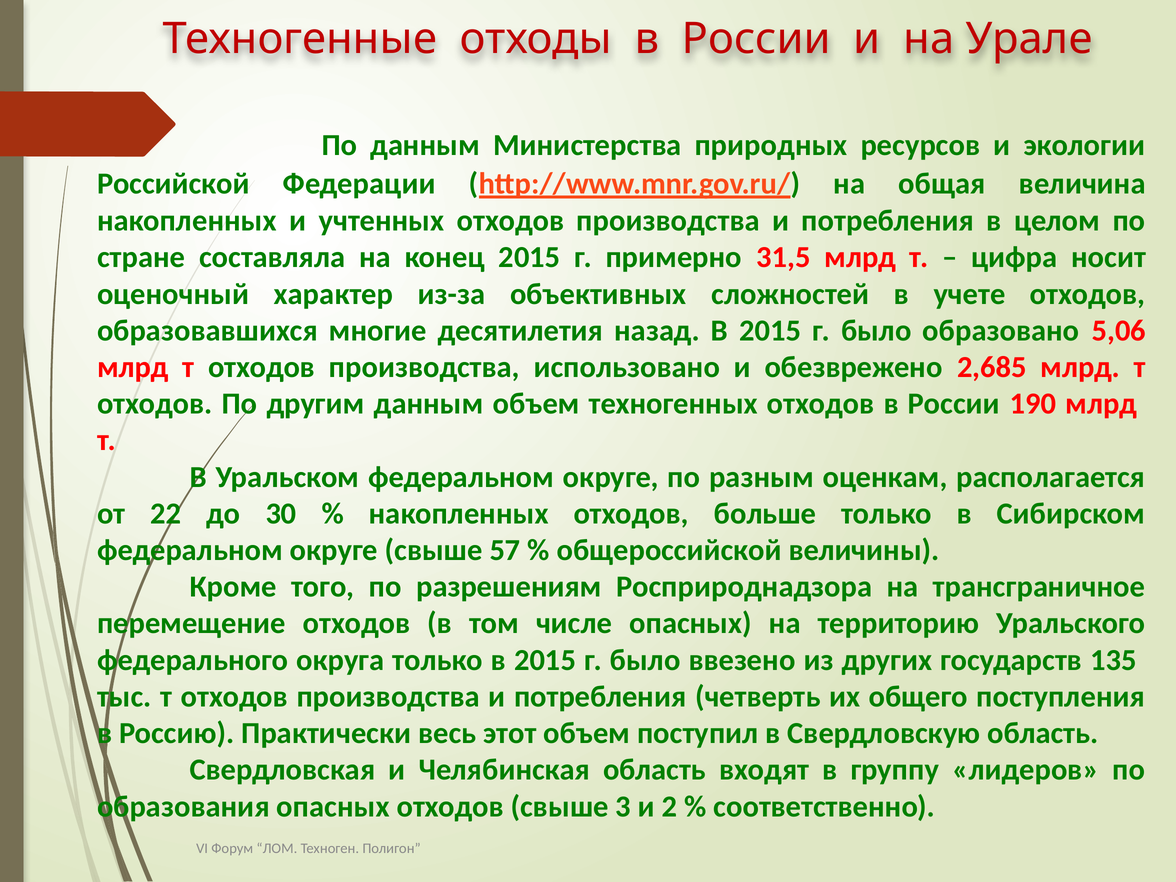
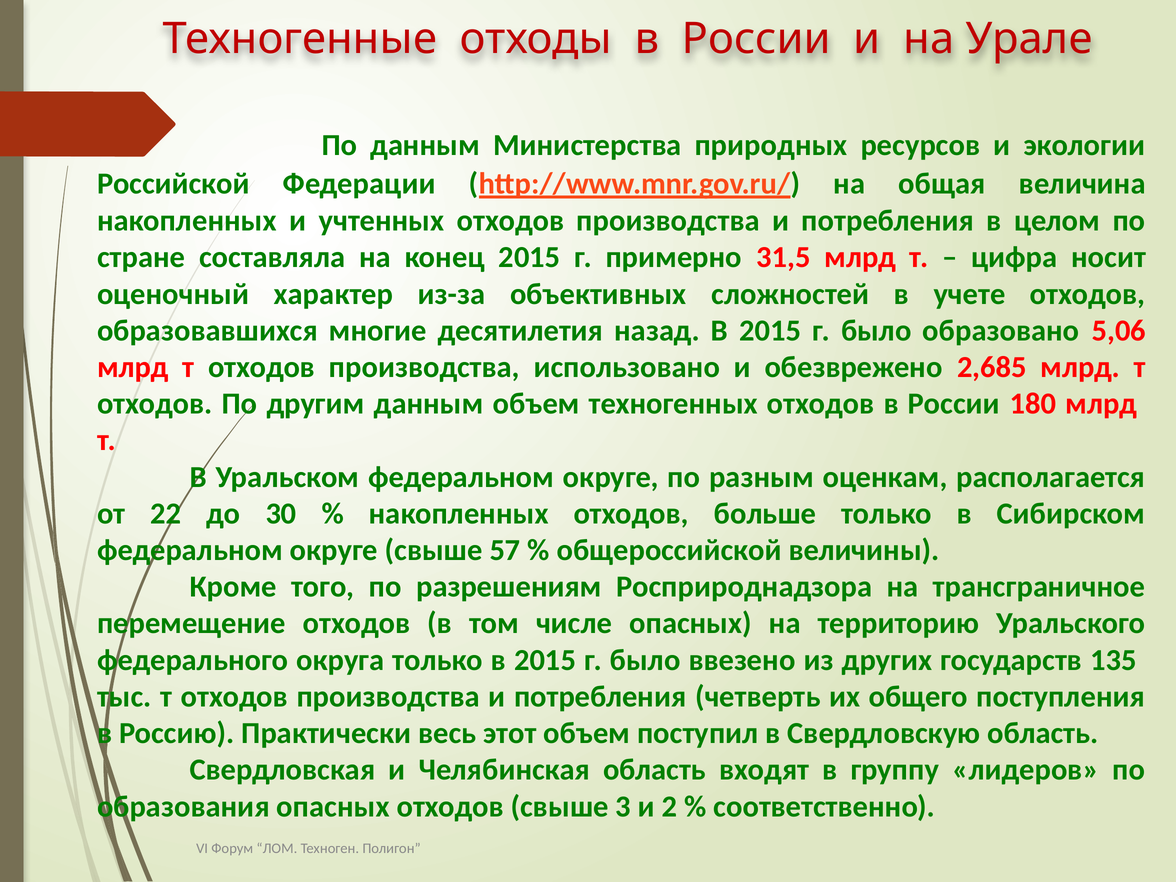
190: 190 -> 180
